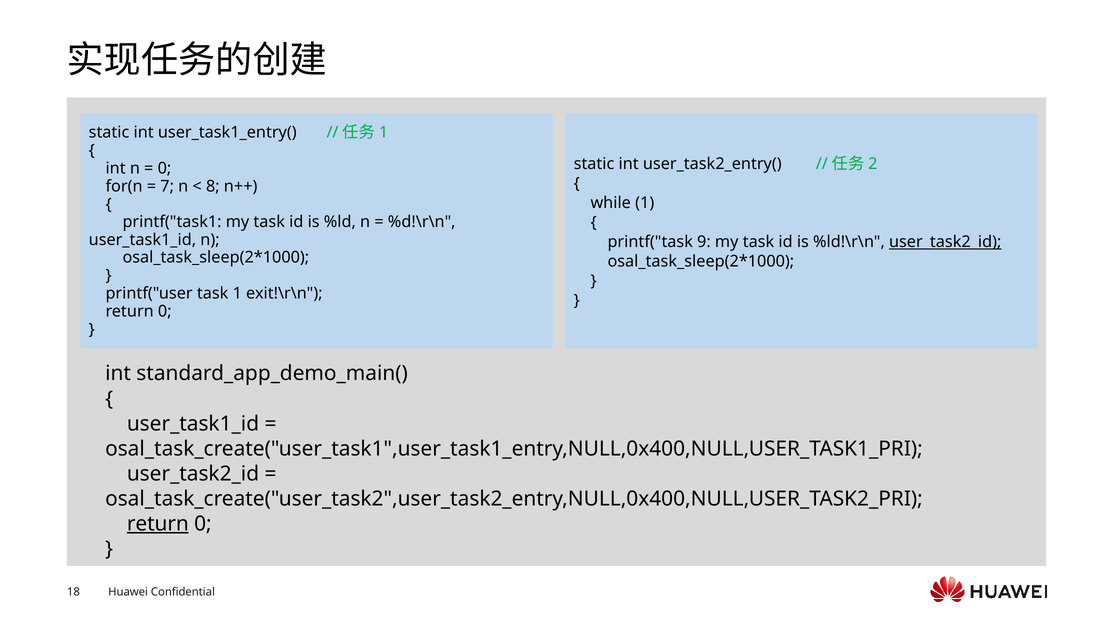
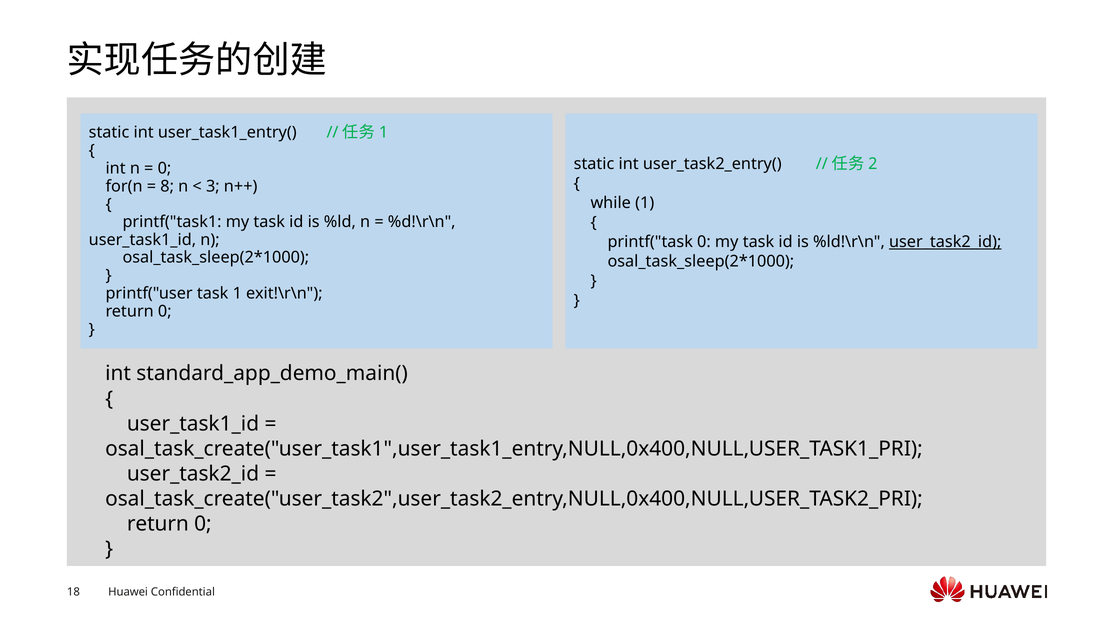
7: 7 -> 8
8: 8 -> 3
printf("task 9: 9 -> 0
return at (158, 524) underline: present -> none
